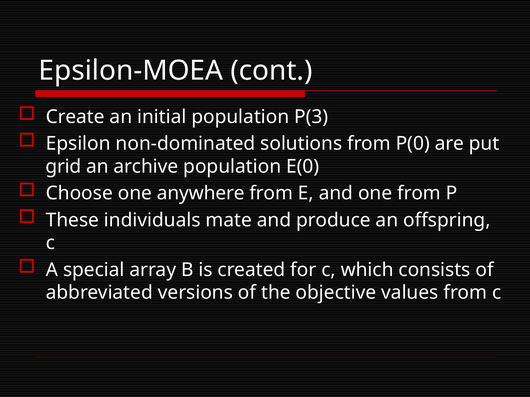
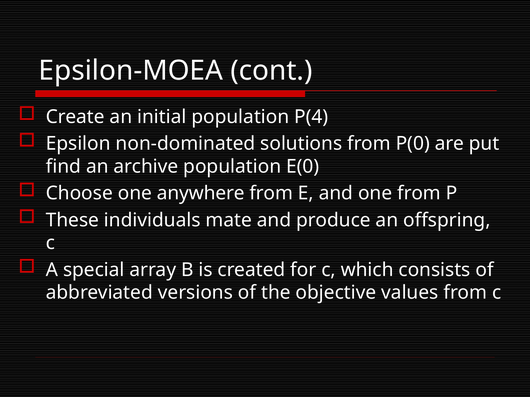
P(3: P(3 -> P(4
grid: grid -> find
